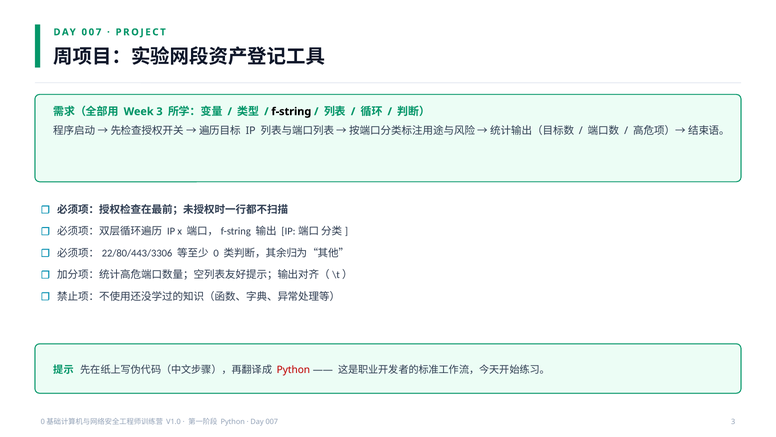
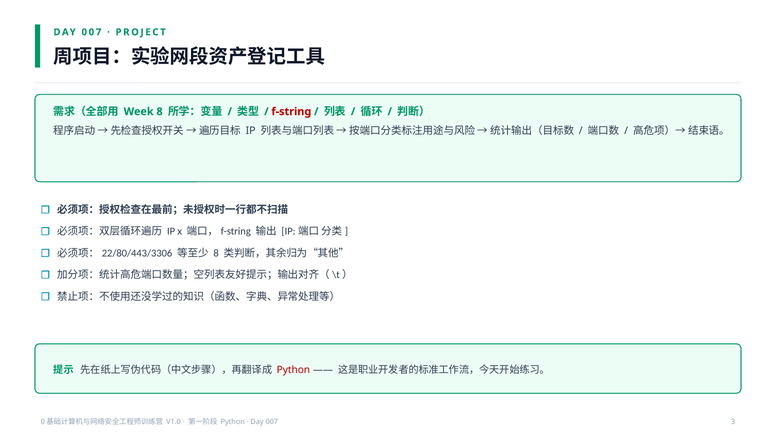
Week 3: 3 -> 8
f-string colour: black -> red
0 at (216, 253): 0 -> 8
